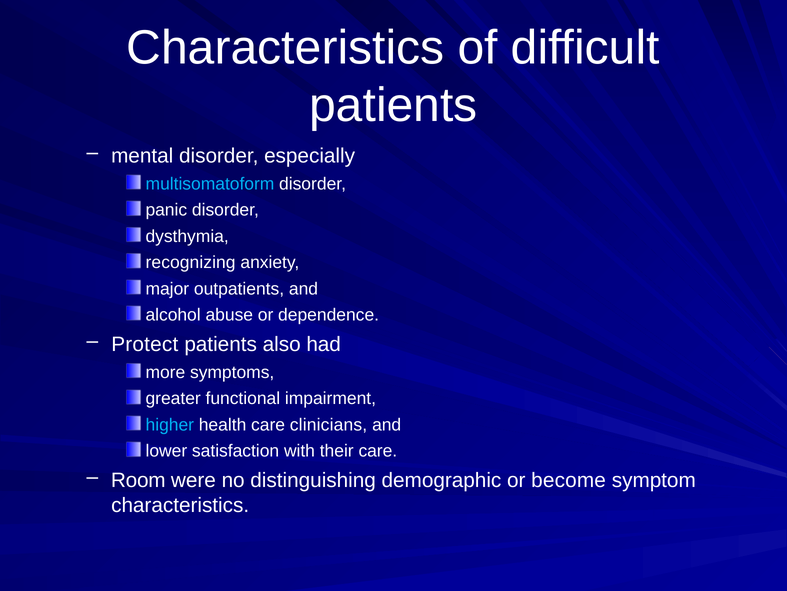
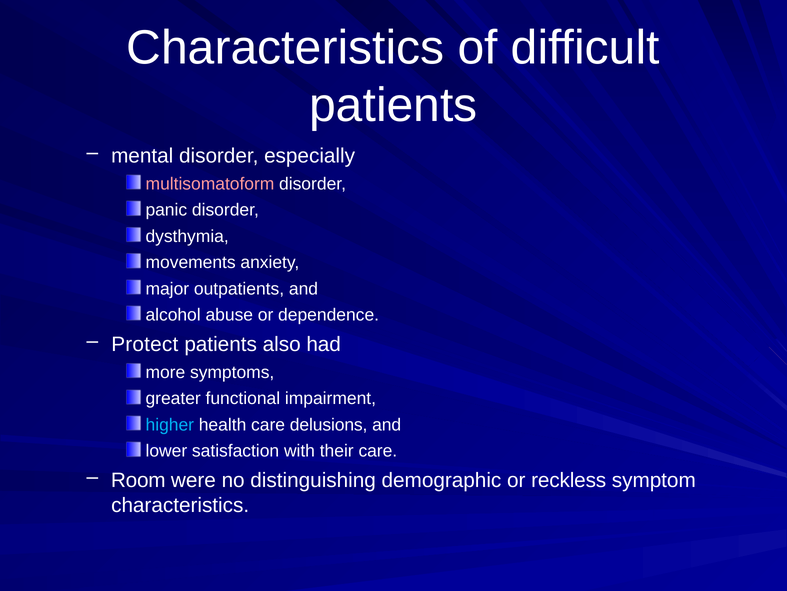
multisomatoform colour: light blue -> pink
recognizing: recognizing -> movements
clinicians: clinicians -> delusions
become: become -> reckless
